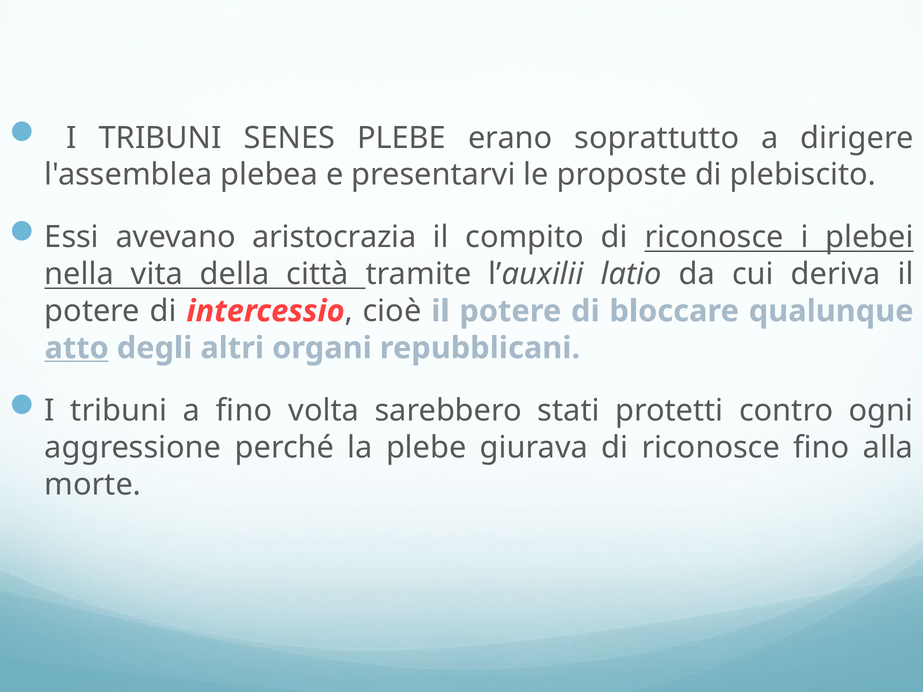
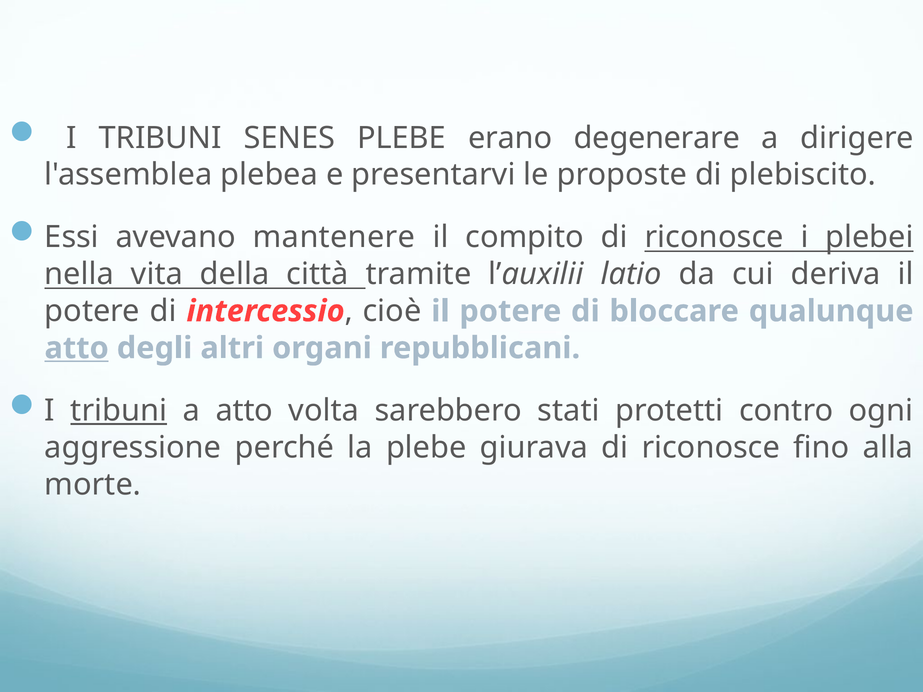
soprattutto: soprattutto -> degenerare
aristocrazia: aristocrazia -> mantenere
tribuni at (119, 411) underline: none -> present
a fino: fino -> atto
